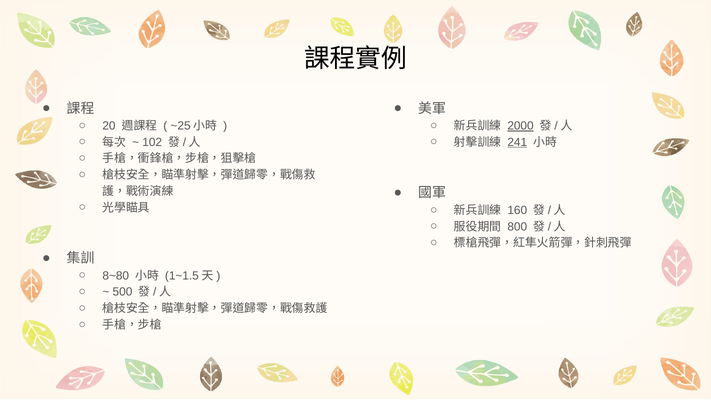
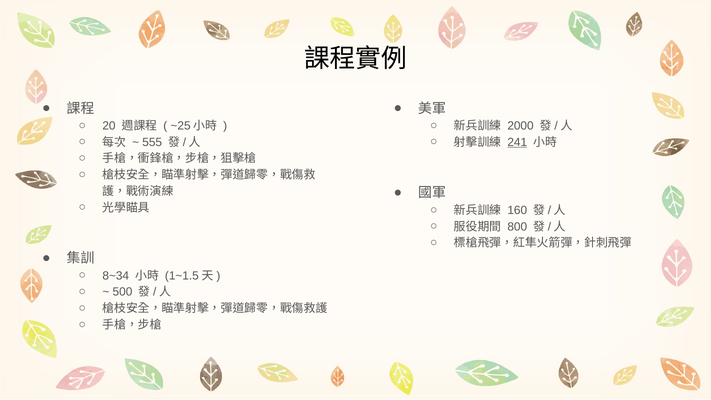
2000 underline: present -> none
102: 102 -> 555
8~80: 8~80 -> 8~34
